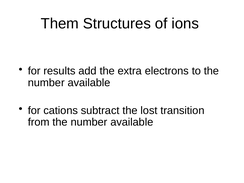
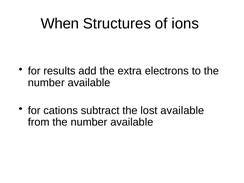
Them: Them -> When
lost transition: transition -> available
